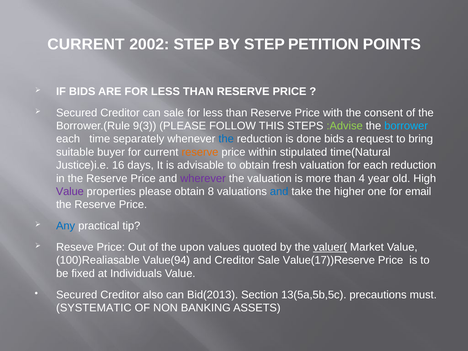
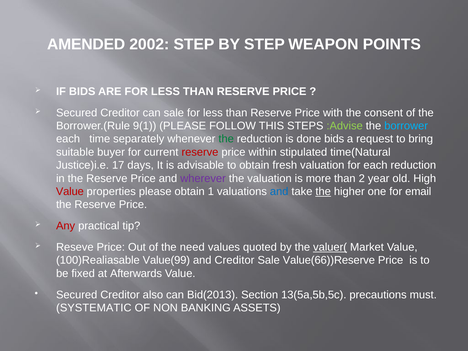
CURRENT at (86, 44): CURRENT -> AMENDED
PETITION: PETITION -> WEAPON
9(3: 9(3 -> 9(1
the at (226, 139) colour: blue -> green
reserve at (200, 152) colour: orange -> red
16: 16 -> 17
4: 4 -> 2
Value at (70, 191) colour: purple -> red
8: 8 -> 1
the at (323, 191) underline: none -> present
Any colour: blue -> red
upon: upon -> need
Value(94: Value(94 -> Value(99
Value(17))Reserve: Value(17))Reserve -> Value(66))Reserve
Individuals: Individuals -> Afterwards
